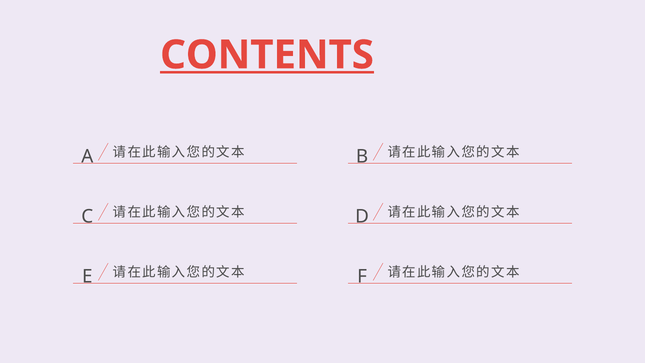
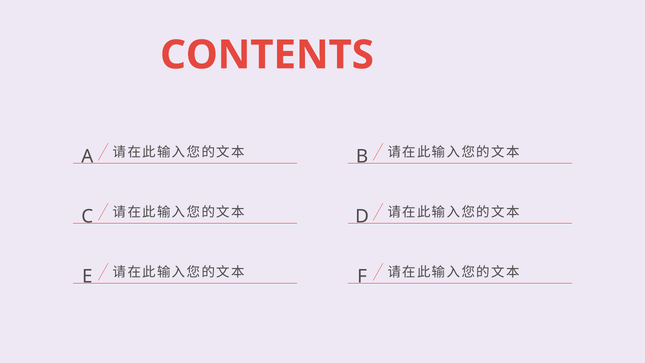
CONTENTS underline: present -> none
